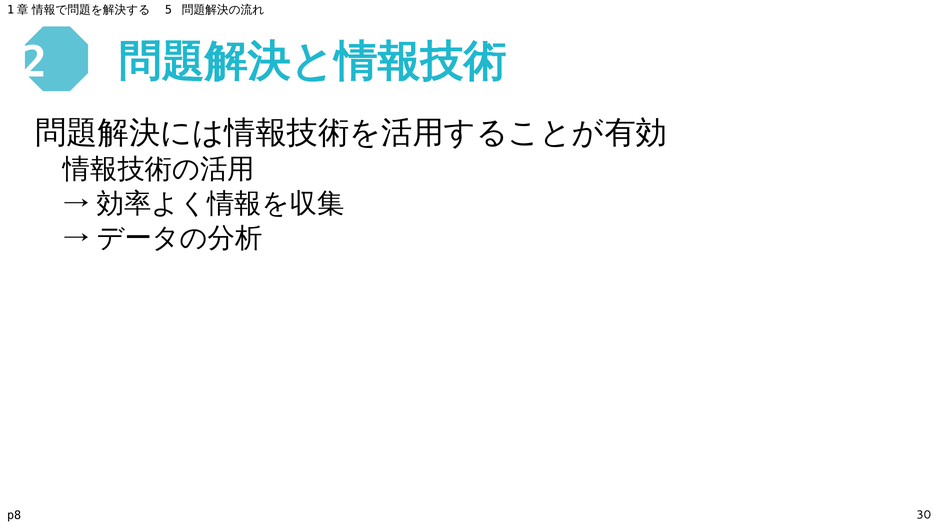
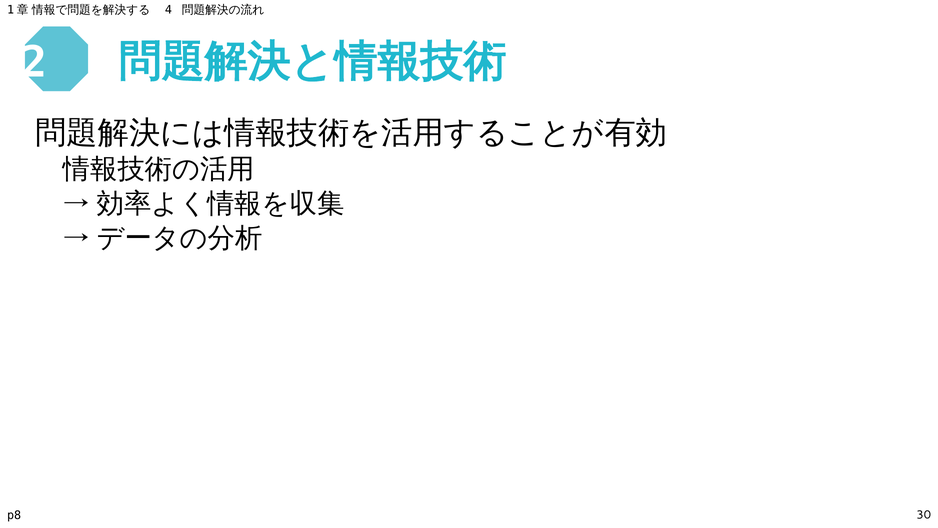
5: 5 -> 4
